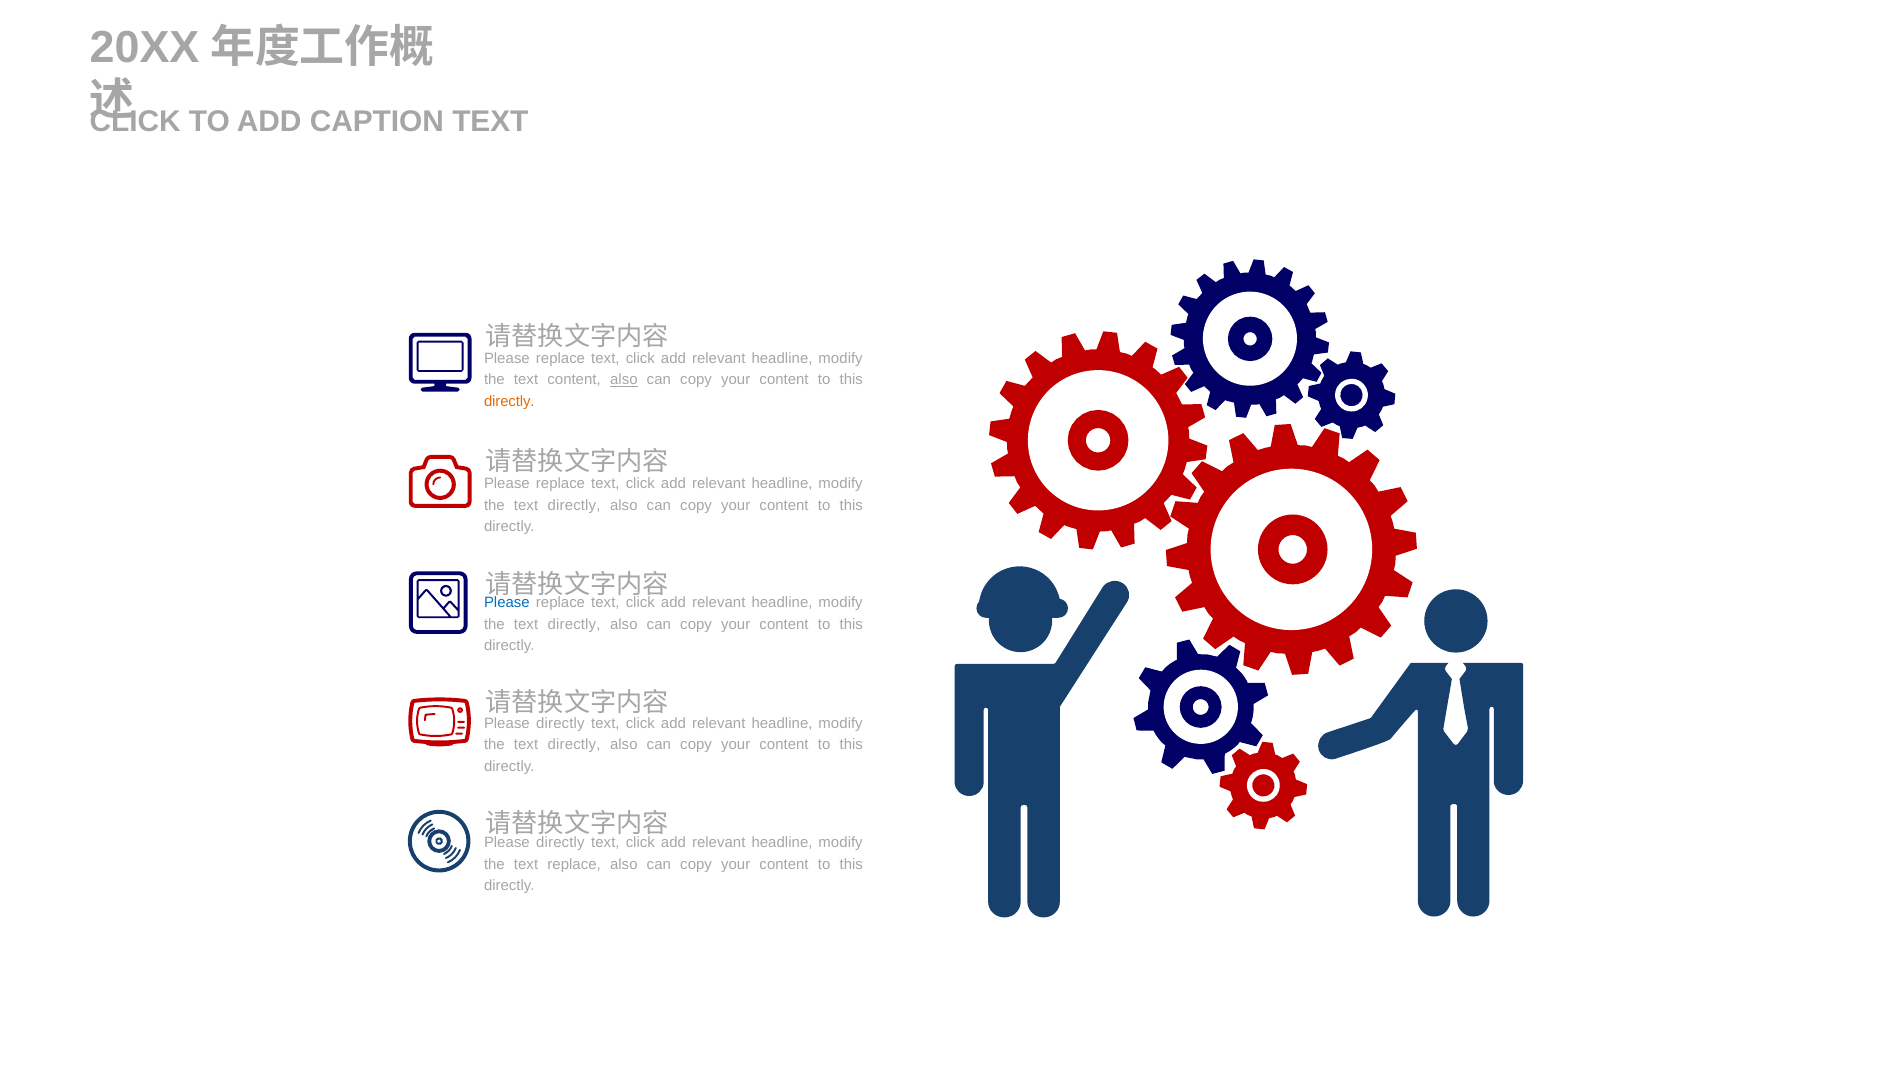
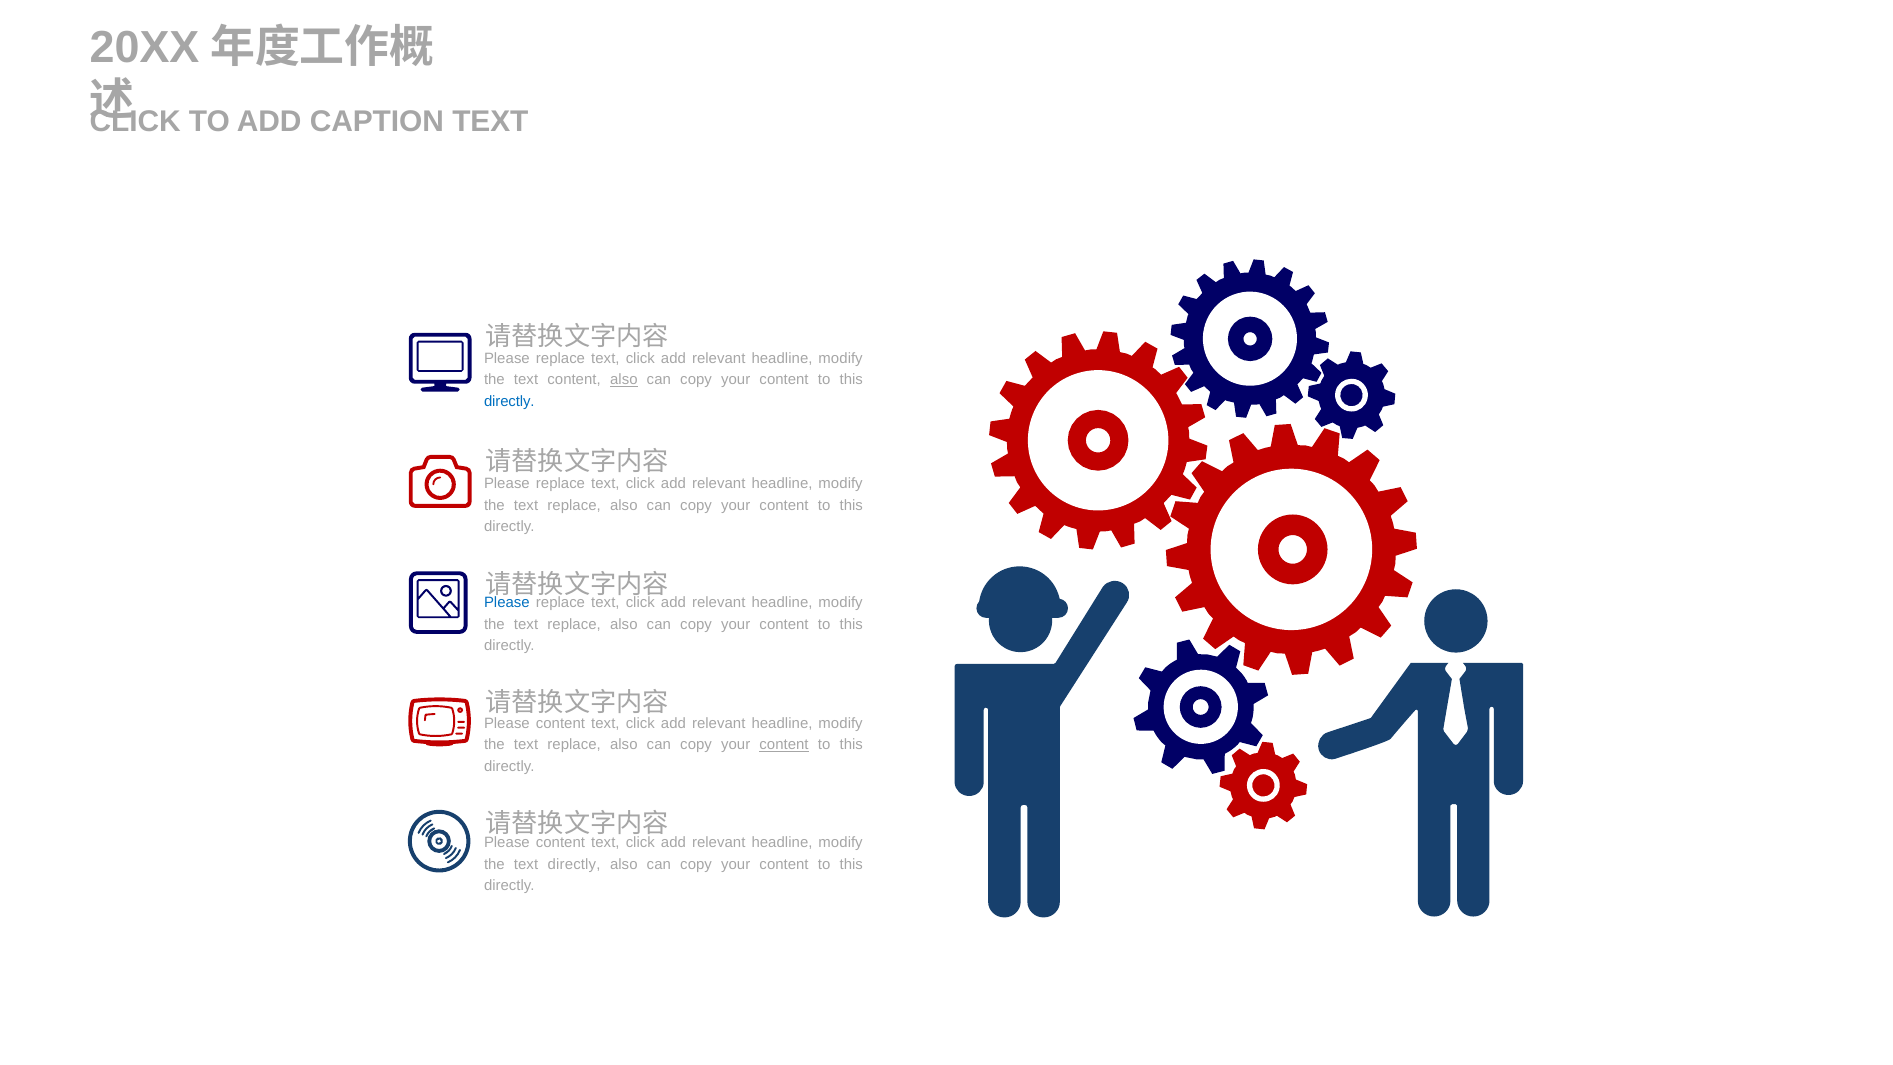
directly at (509, 401) colour: orange -> blue
directly at (574, 505): directly -> replace
directly at (574, 624): directly -> replace
directly at (560, 723): directly -> content
directly at (574, 744): directly -> replace
content at (784, 744) underline: none -> present
directly at (560, 843): directly -> content
text replace: replace -> directly
